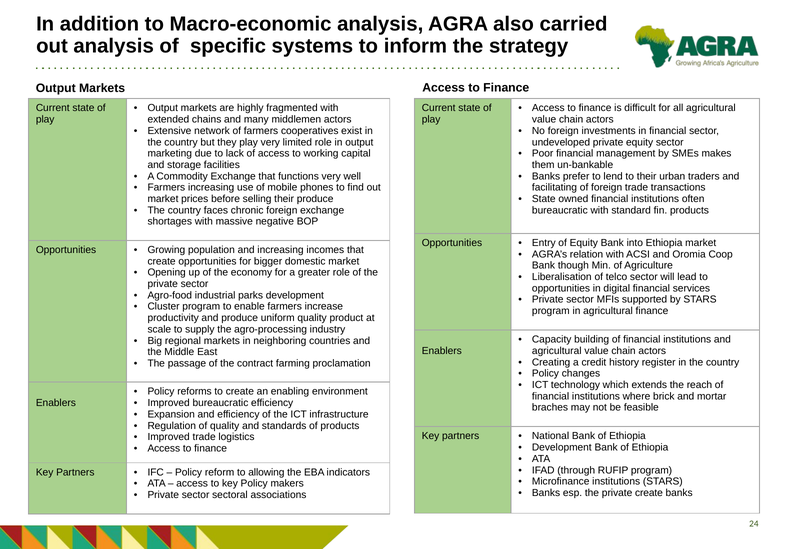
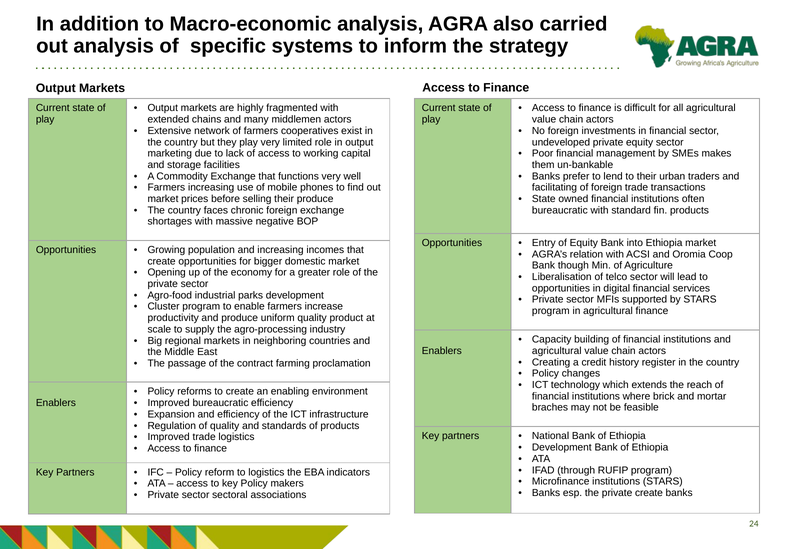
to allowing: allowing -> logistics
